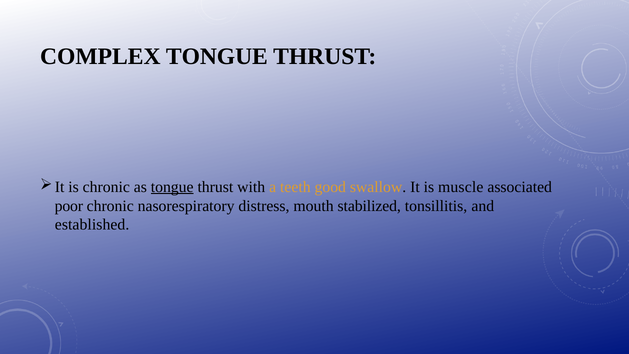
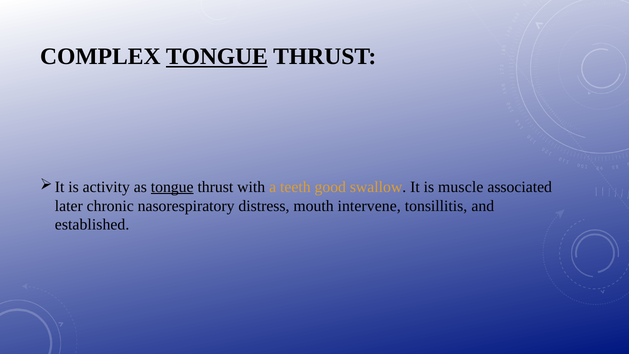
TONGUE at (217, 56) underline: none -> present
is chronic: chronic -> activity
poor: poor -> later
stabilized: stabilized -> intervene
